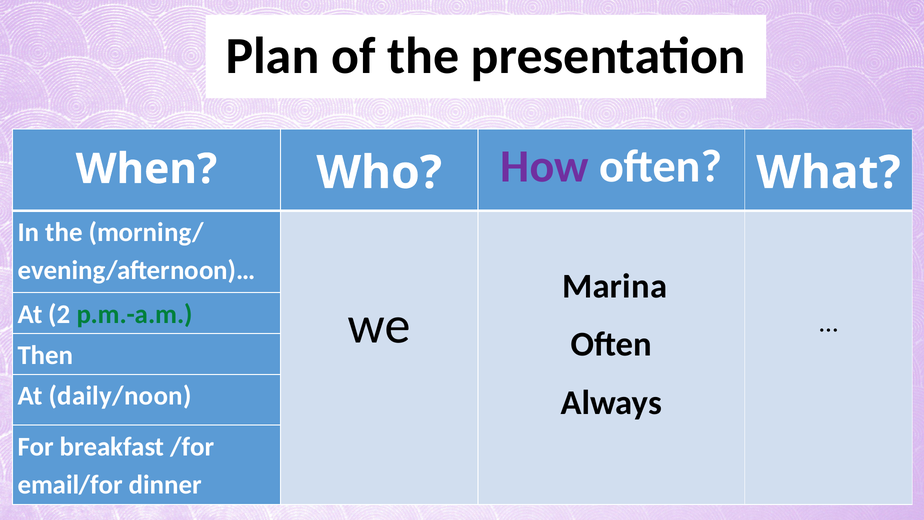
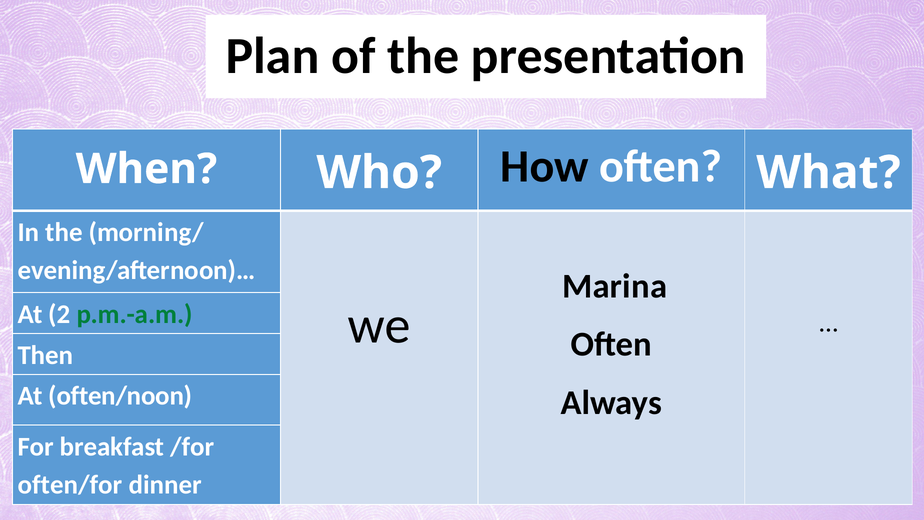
How colour: purple -> black
daily/noon: daily/noon -> often/noon
email/for: email/for -> often/for
